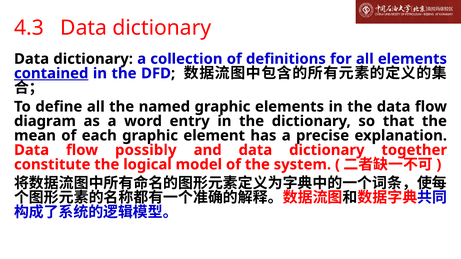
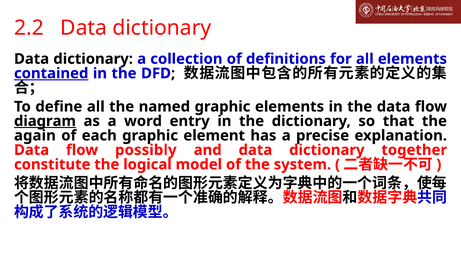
4.3: 4.3 -> 2.2
diagram underline: none -> present
mean: mean -> again
